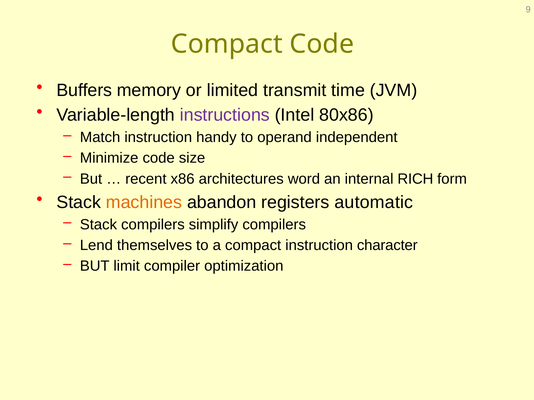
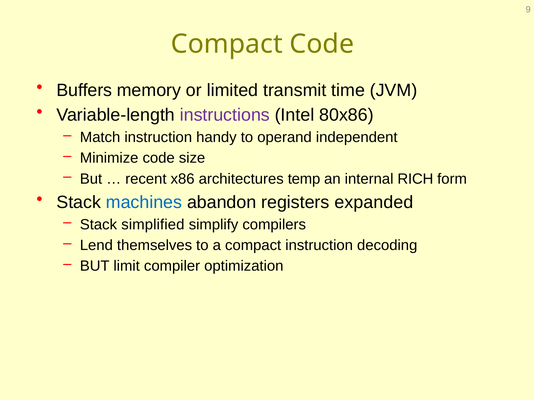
word: word -> temp
machines colour: orange -> blue
automatic: automatic -> expanded
Stack compilers: compilers -> simplified
character: character -> decoding
